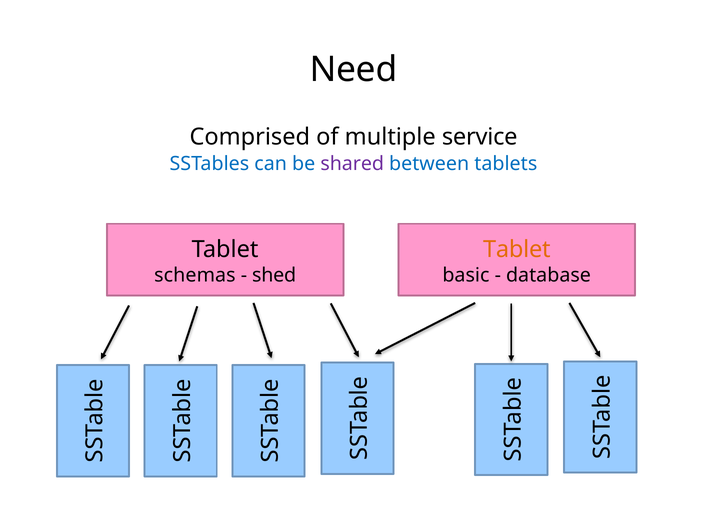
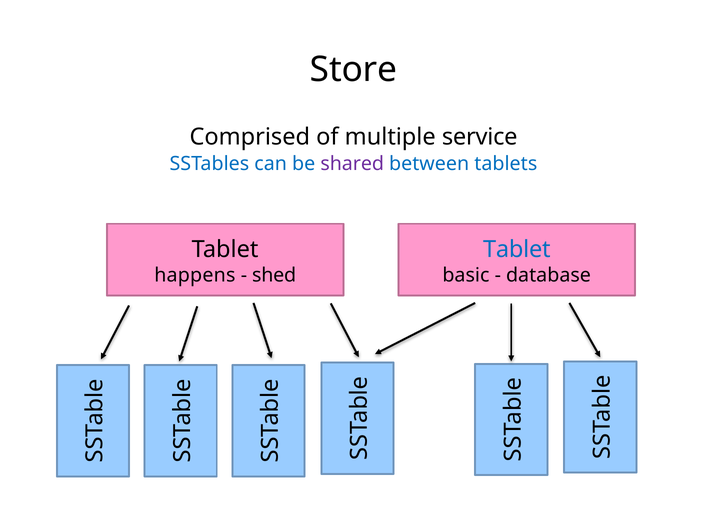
Need: Need -> Store
Tablet at (517, 250) colour: orange -> blue
schemas: schemas -> happens
